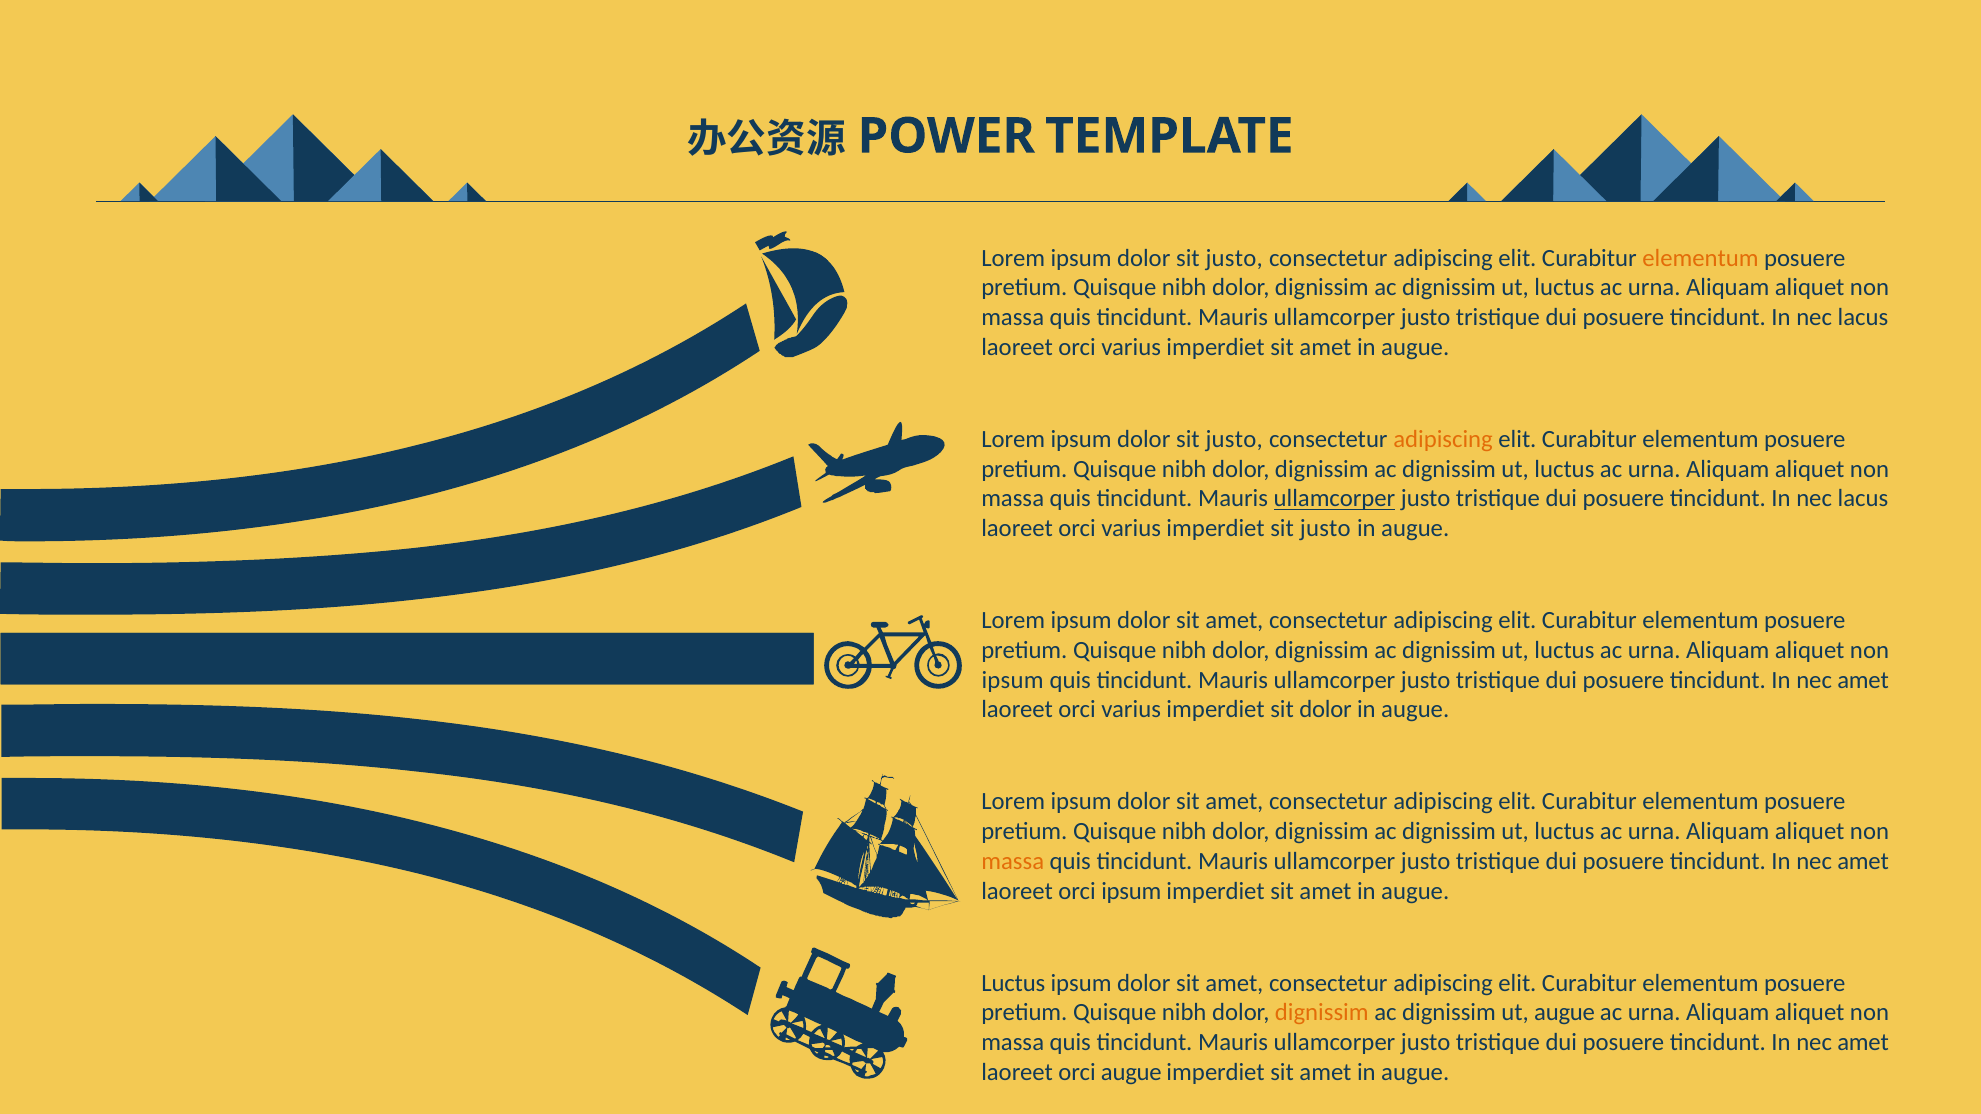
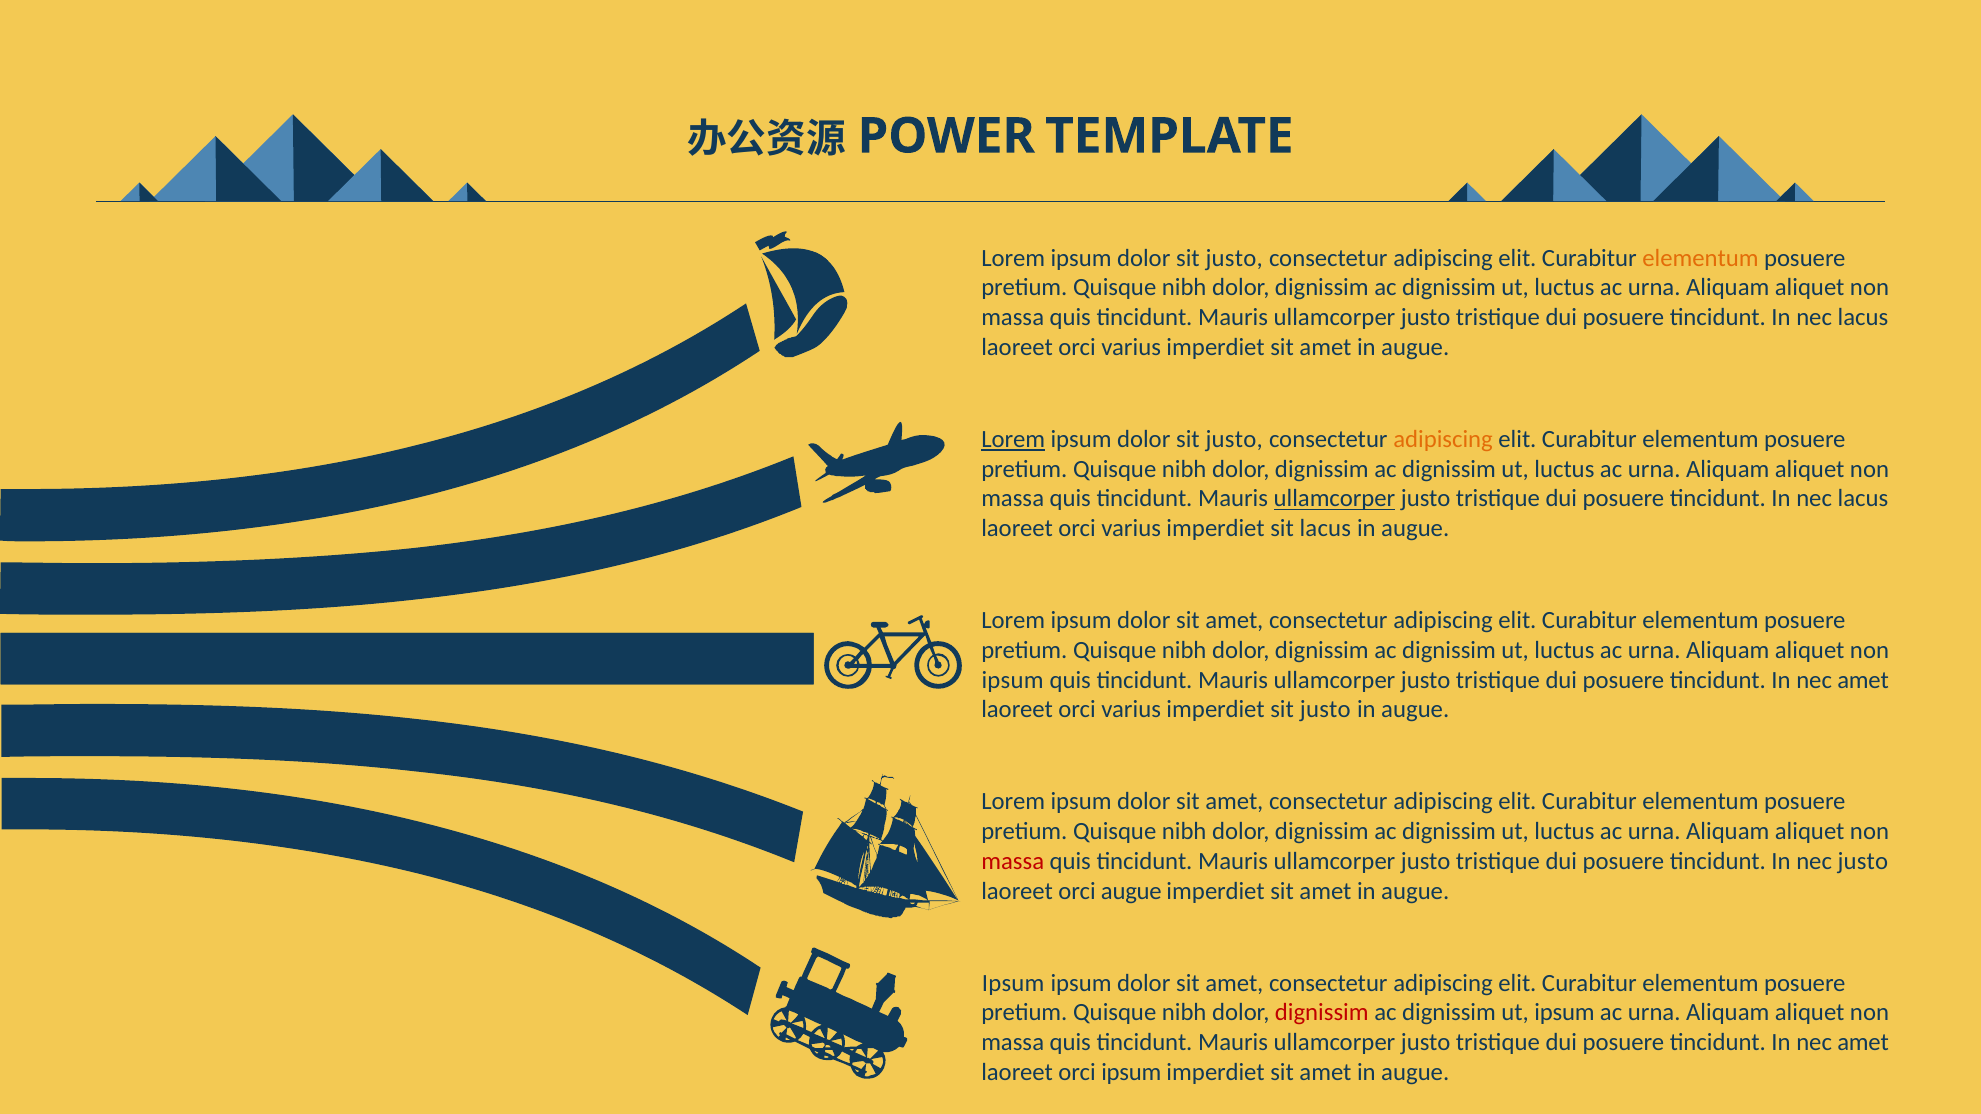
Lorem at (1013, 439) underline: none -> present
imperdiet sit justo: justo -> lacus
imperdiet sit dolor: dolor -> justo
massa at (1013, 861) colour: orange -> red
amet at (1863, 861): amet -> justo
orci ipsum: ipsum -> augue
Luctus at (1013, 983): Luctus -> Ipsum
dignissim at (1322, 1013) colour: orange -> red
ut augue: augue -> ipsum
orci augue: augue -> ipsum
